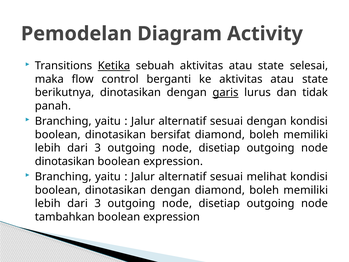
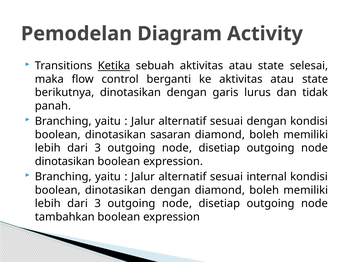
garis underline: present -> none
bersifat: bersifat -> sasaran
melihat: melihat -> internal
